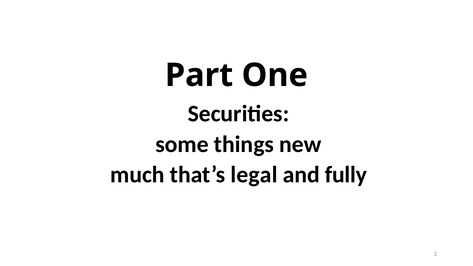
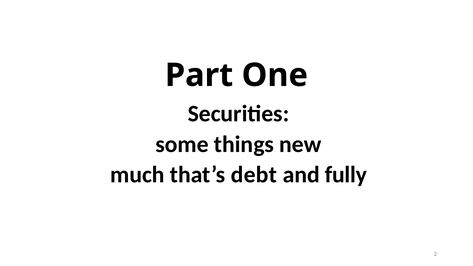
legal: legal -> debt
